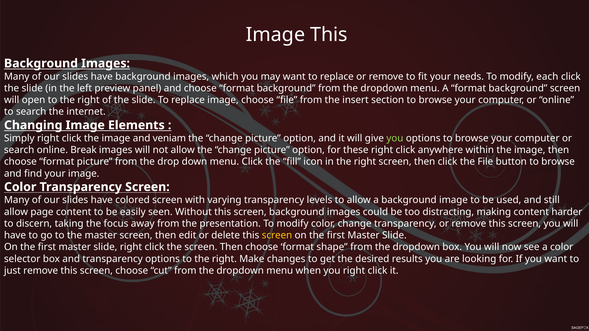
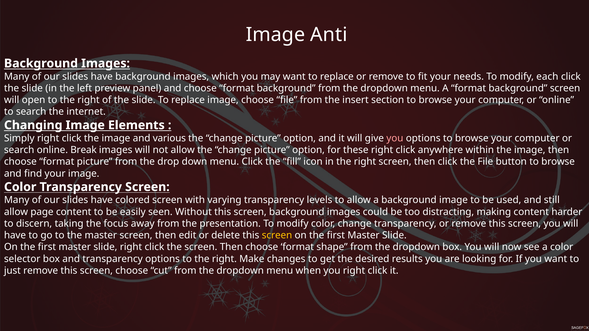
Image This: This -> Anti
veniam: veniam -> various
you at (395, 138) colour: light green -> pink
